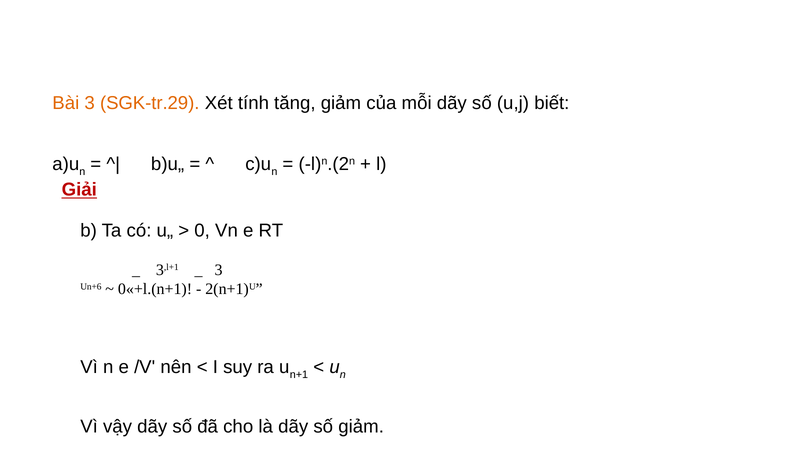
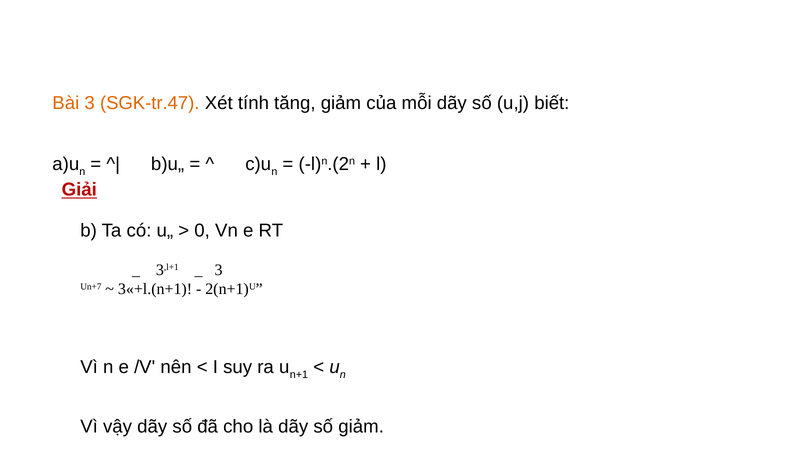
SGK-tr.29: SGK-tr.29 -> SGK-tr.47
Un+6: Un+6 -> Un+7
0«+l.(n+1: 0«+l.(n+1 -> 3«+l.(n+1
